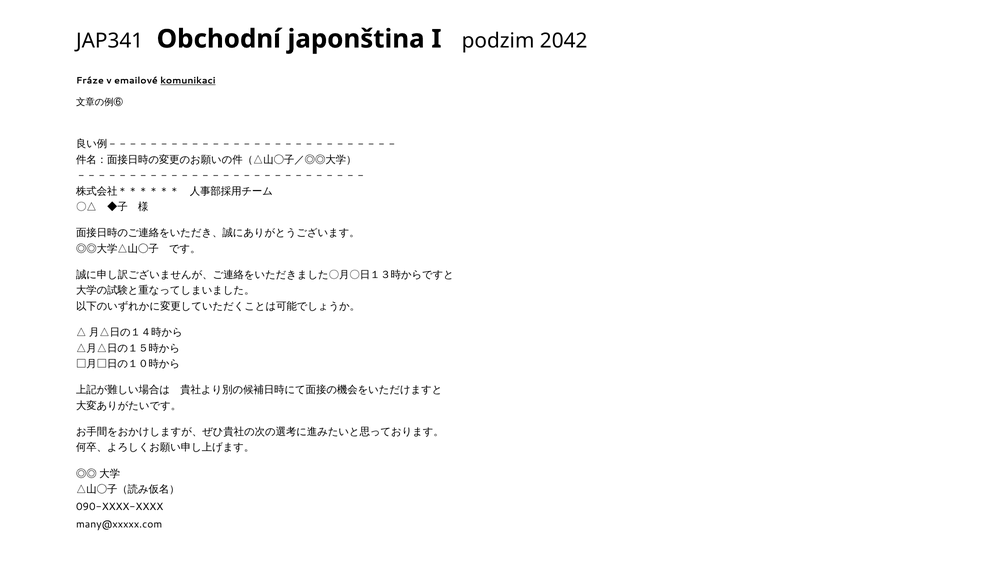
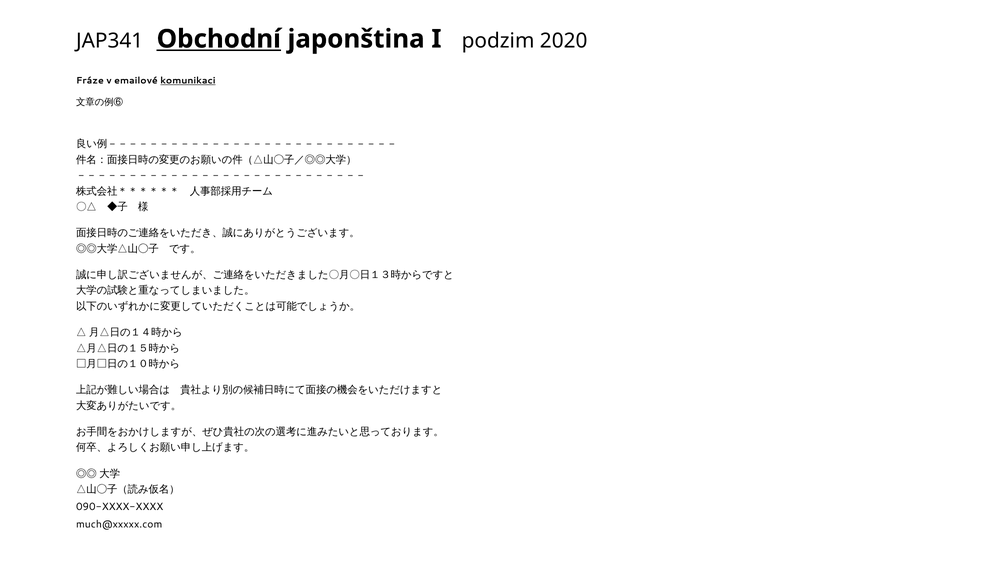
Obchodní underline: none -> present
2042: 2042 -> 2020
many@xxxxx.com: many@xxxxx.com -> much@xxxxx.com
